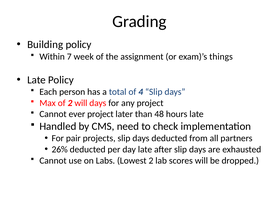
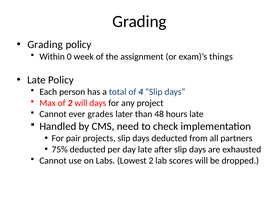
Building at (45, 45): Building -> Grading
7: 7 -> 0
ever project: project -> grades
26%: 26% -> 75%
